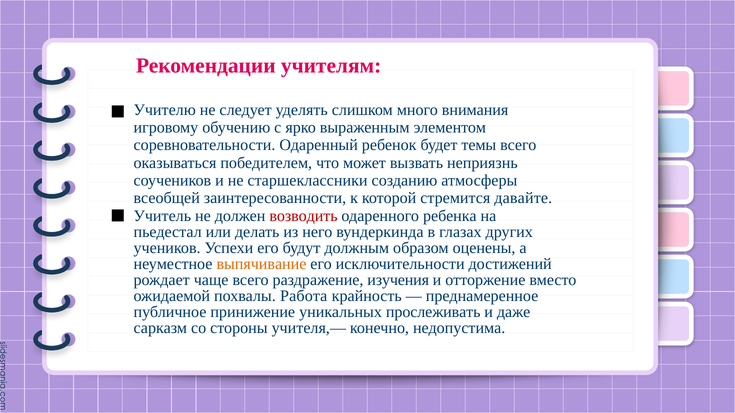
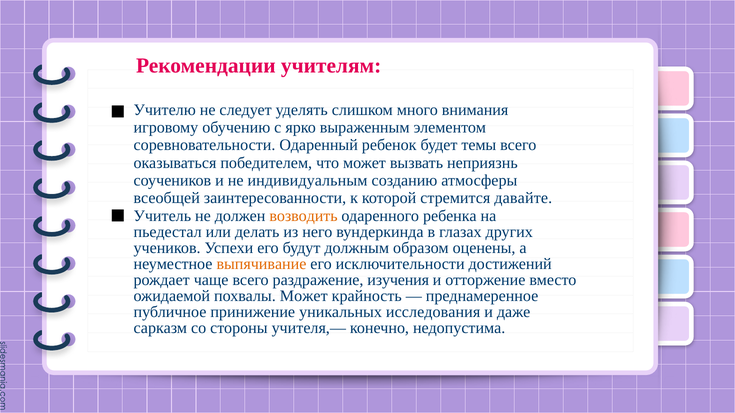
старшеклассники: старшеклассники -> индивидуальным
возводить colour: red -> orange
похвалы Работа: Работа -> Может
прослеживать: прослеживать -> исследования
